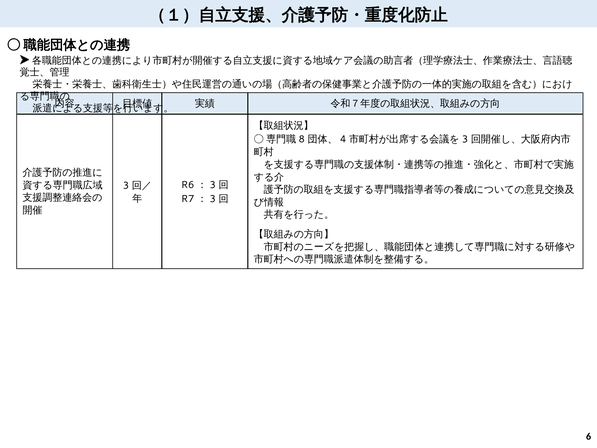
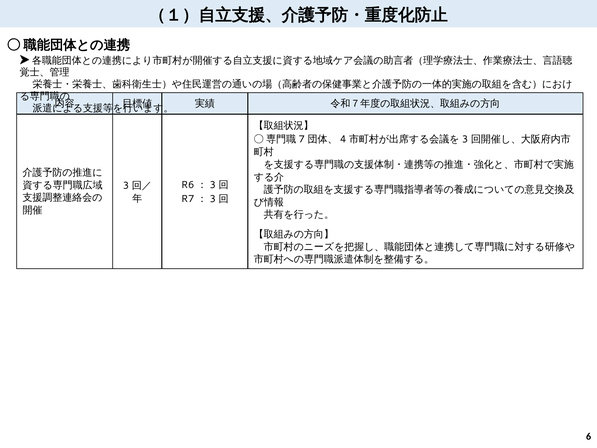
8: 8 -> 7
